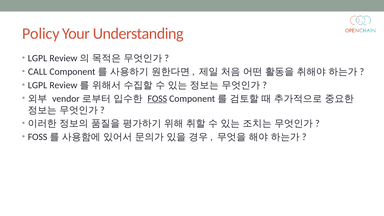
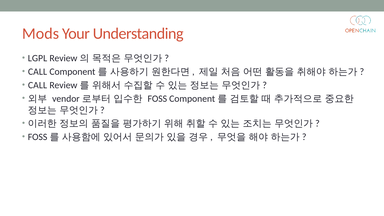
Policy: Policy -> Mods
LGPL at (38, 85): LGPL -> CALL
FOSS underline: present -> none
